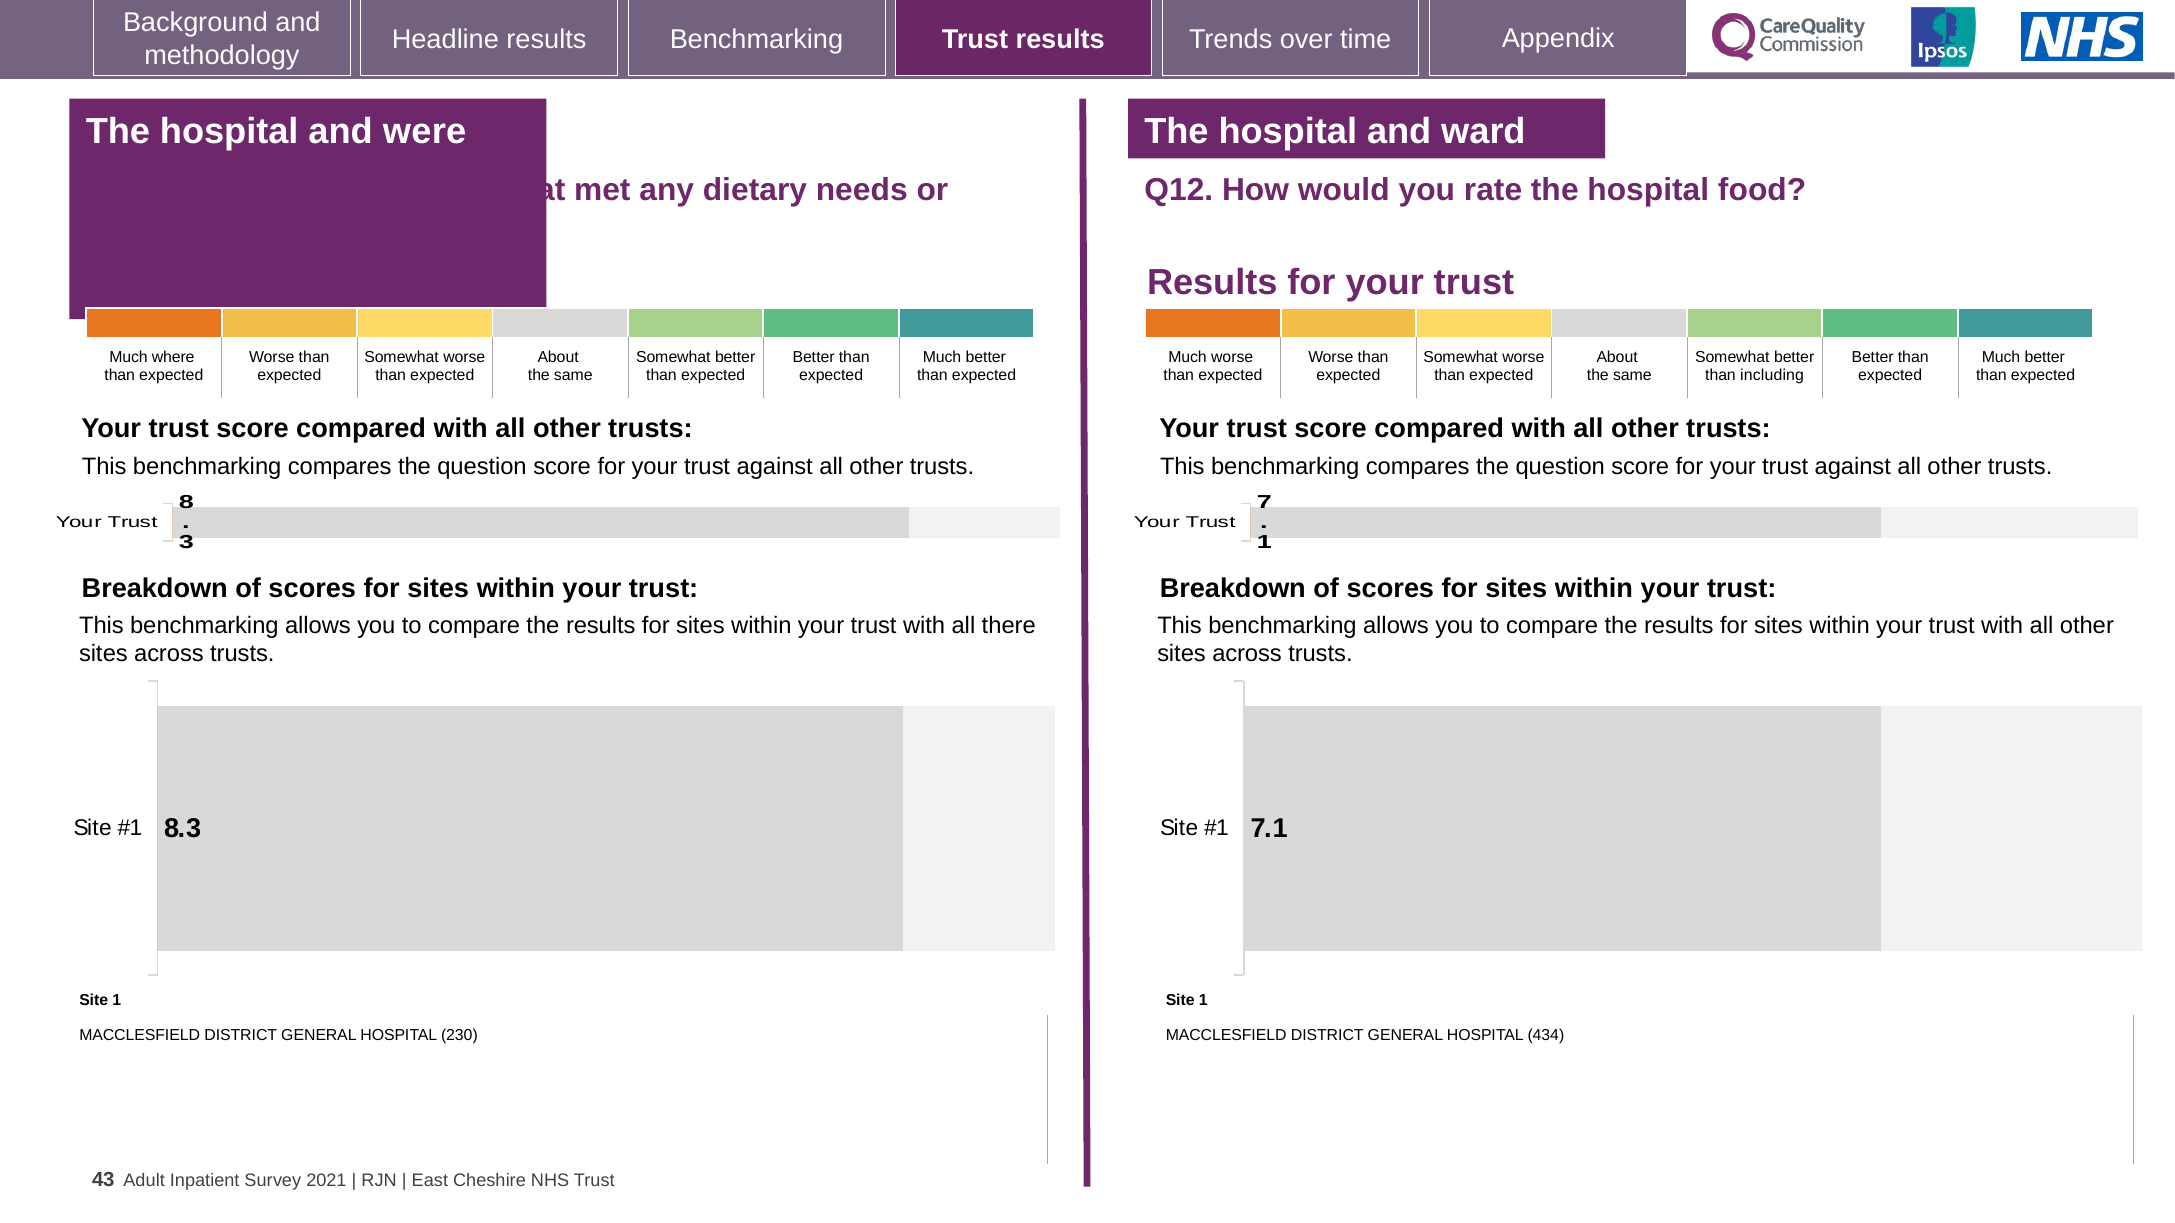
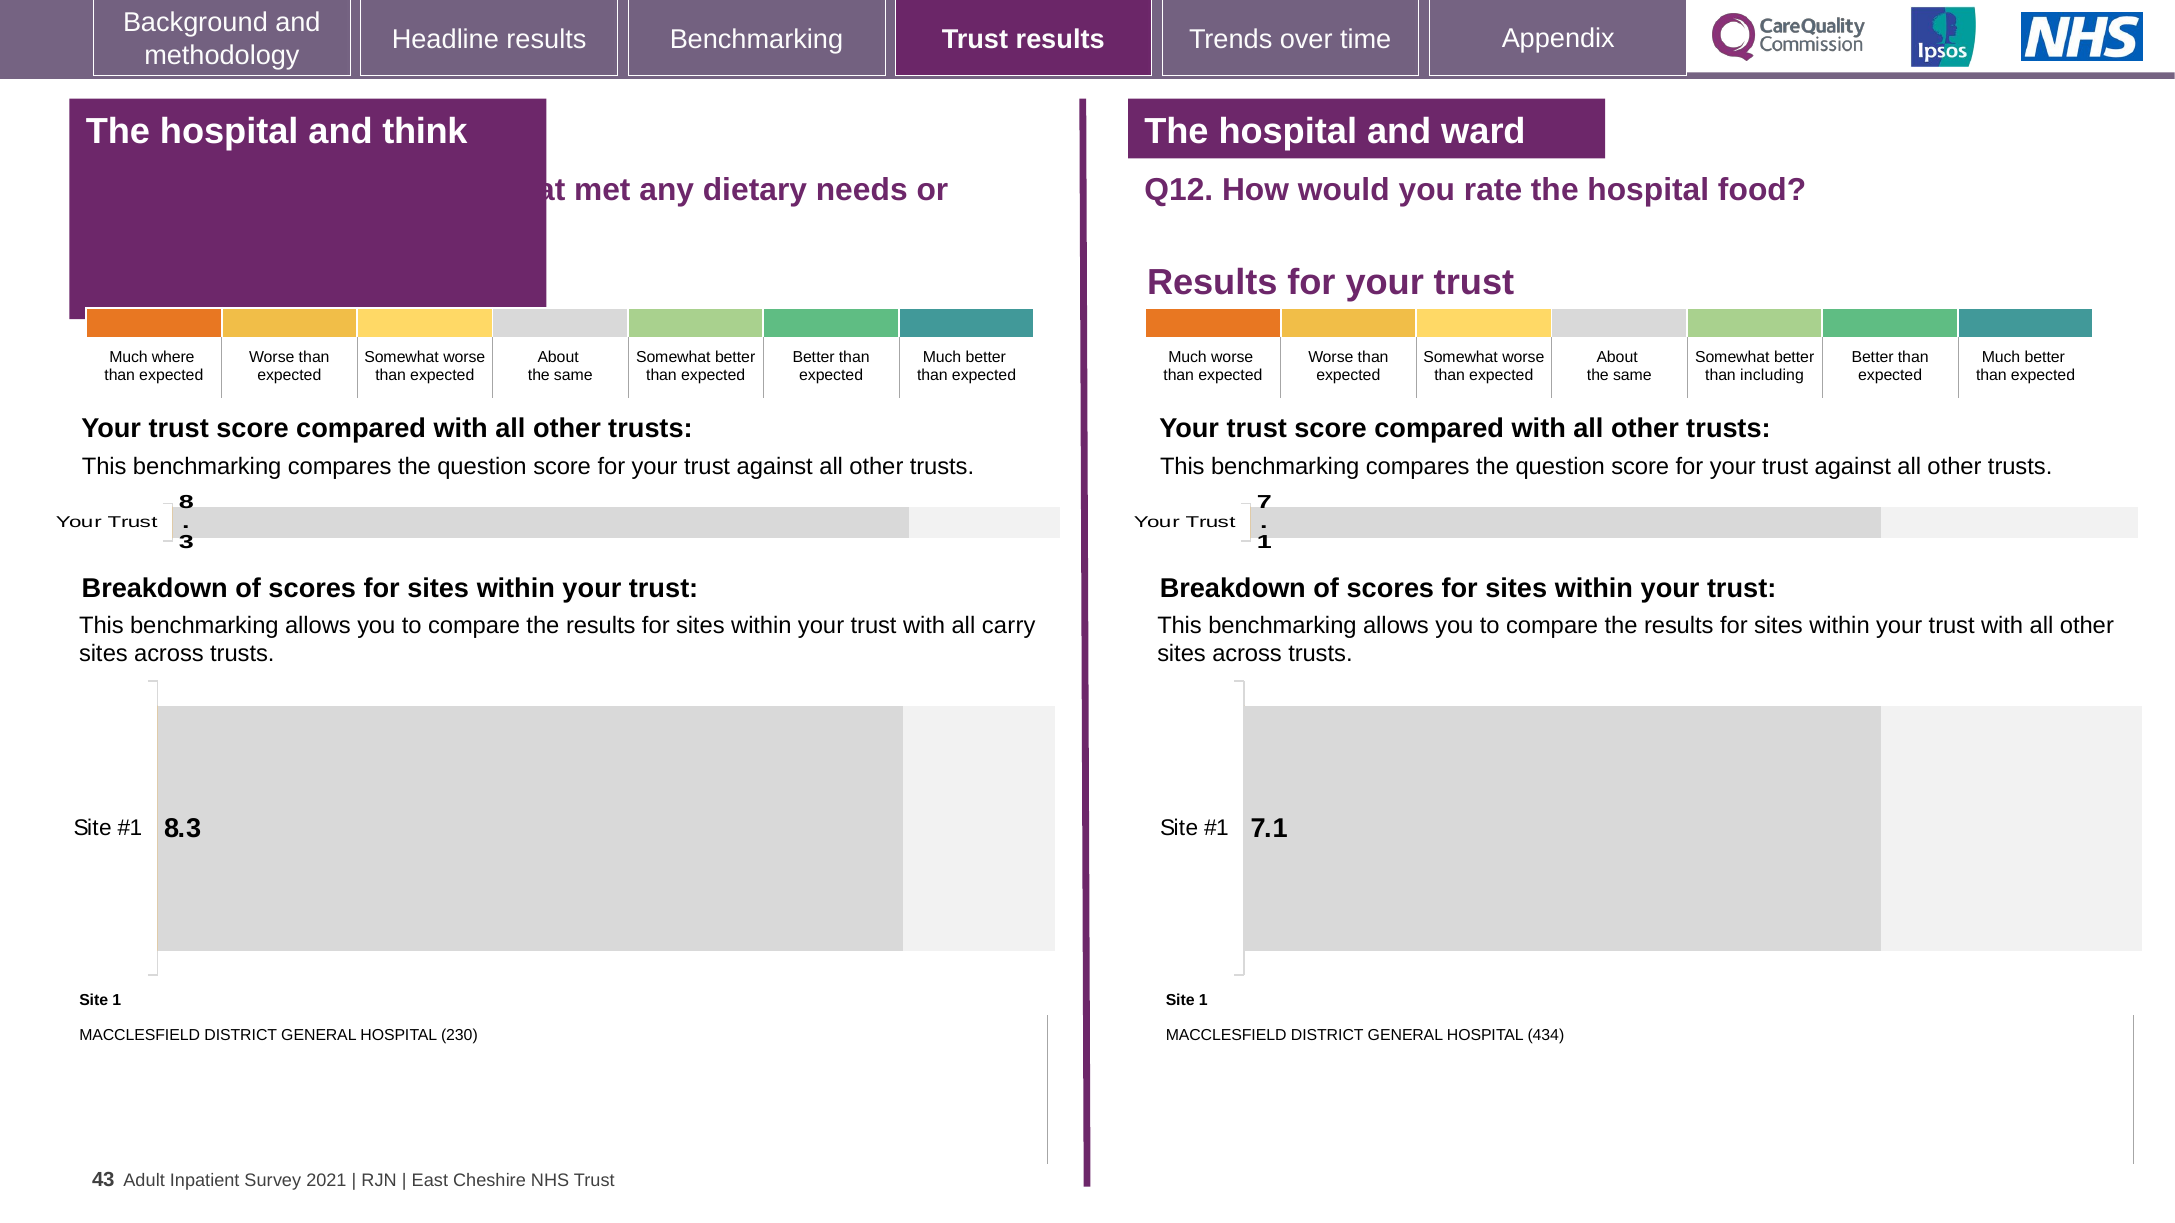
and were: were -> think
there: there -> carry
